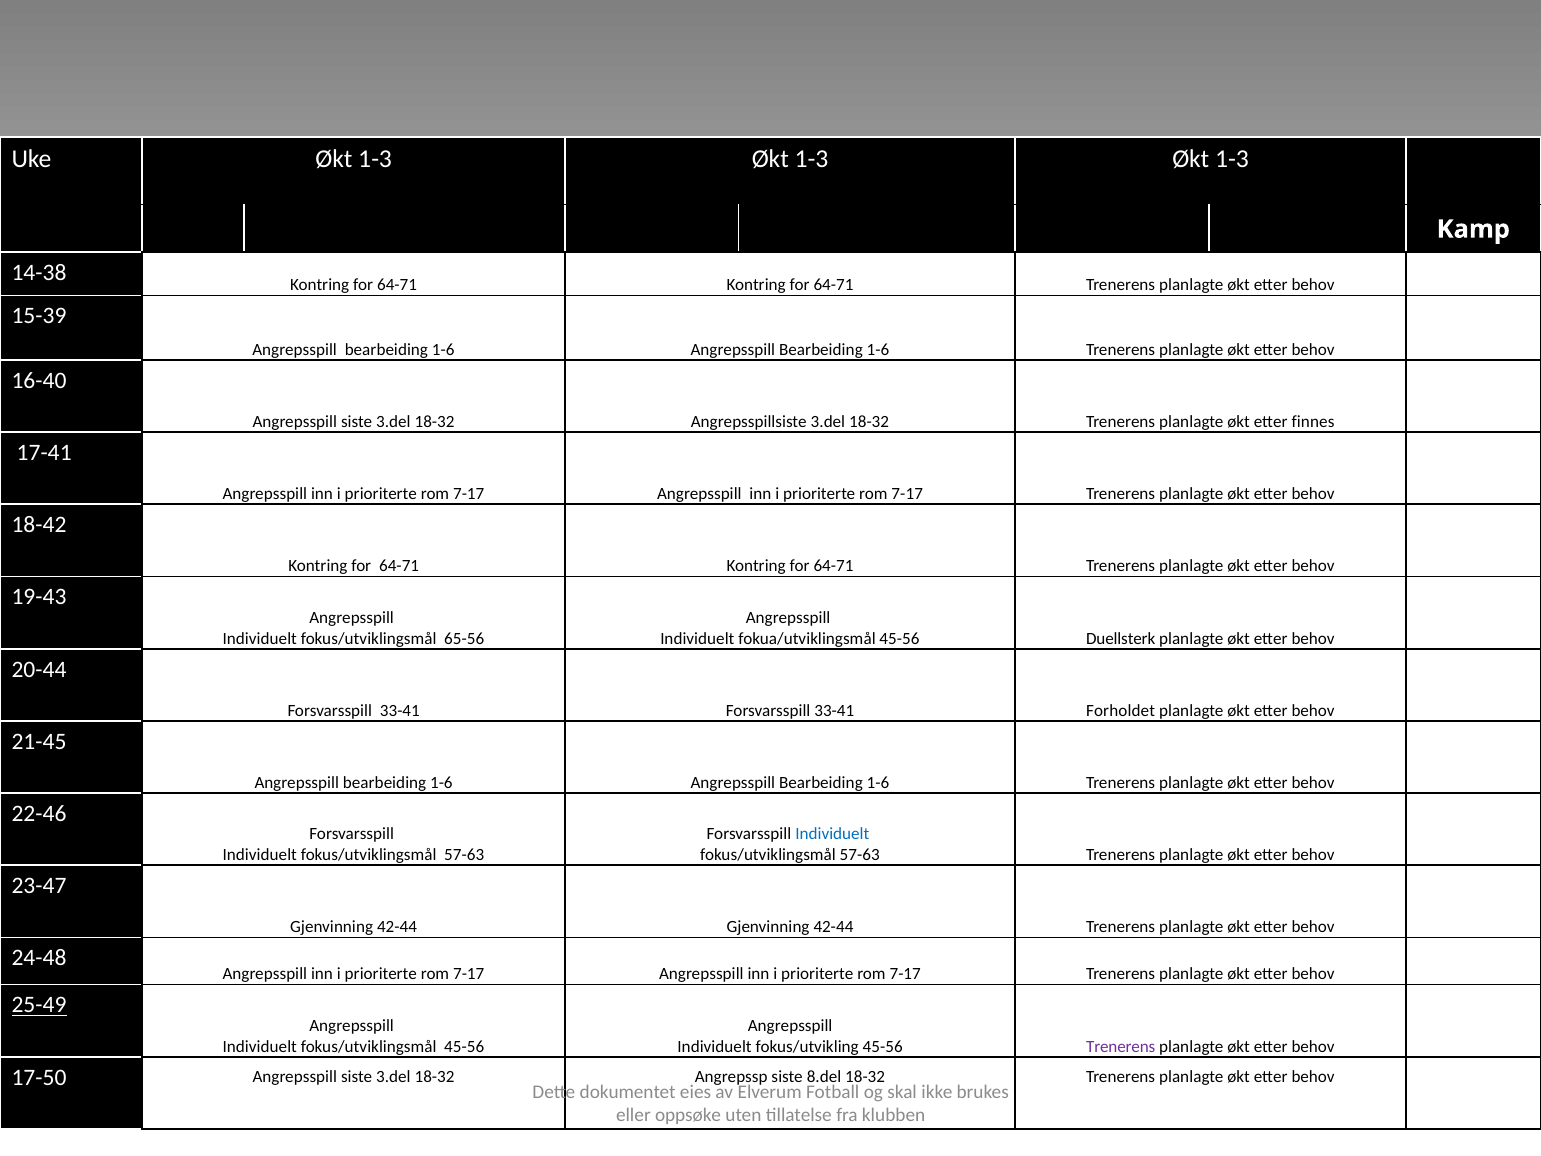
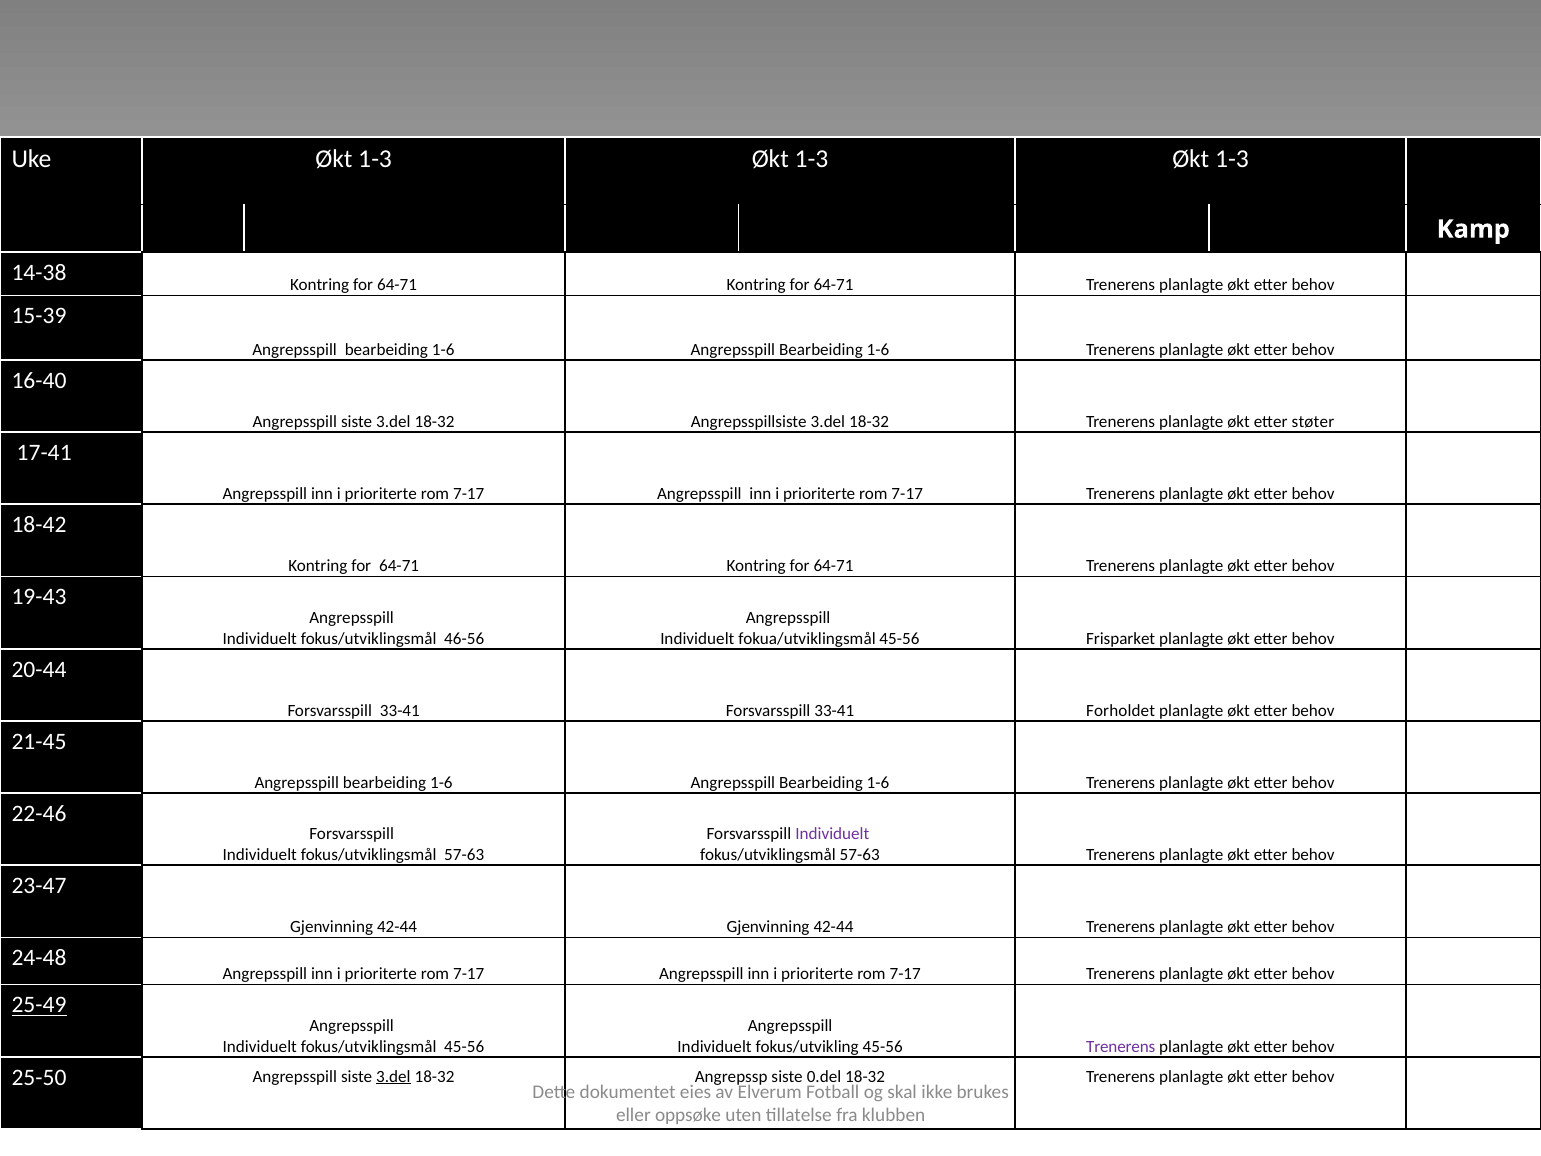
finnes: finnes -> støter
65-56: 65-56 -> 46-56
Duellsterk: Duellsterk -> Frisparket
Individuelt at (832, 834) colour: blue -> purple
17-50: 17-50 -> 25-50
3.del at (393, 1076) underline: none -> present
8.del: 8.del -> 0.del
